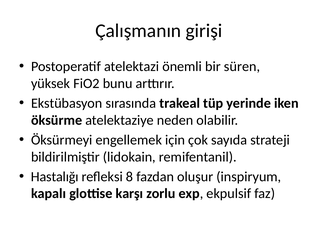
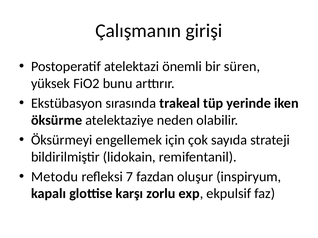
Hastalığı: Hastalığı -> Metodu
8: 8 -> 7
